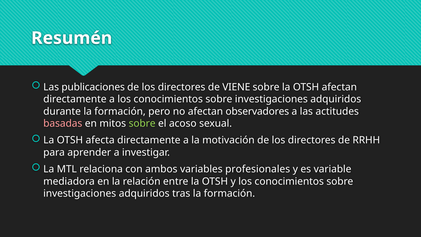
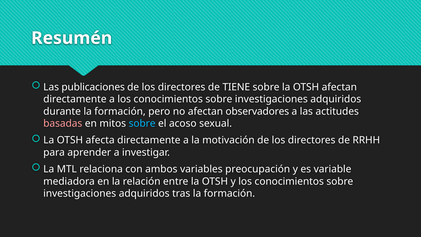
VIENE: VIENE -> TIENE
sobre at (142, 123) colour: light green -> light blue
profesionales: profesionales -> preocupación
